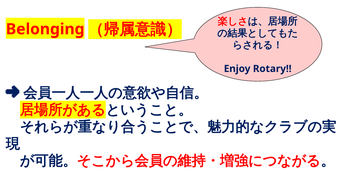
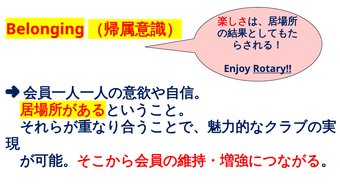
Rotary underline: none -> present
